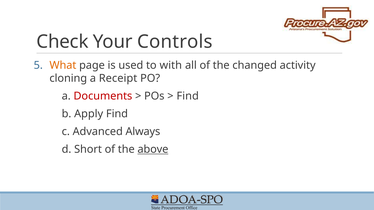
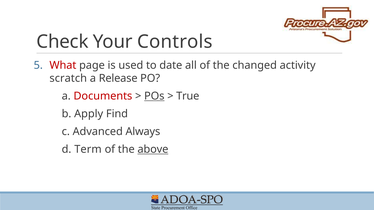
What colour: orange -> red
with: with -> date
cloning: cloning -> scratch
Receipt: Receipt -> Release
POs underline: none -> present
Find at (188, 96): Find -> True
Short: Short -> Term
